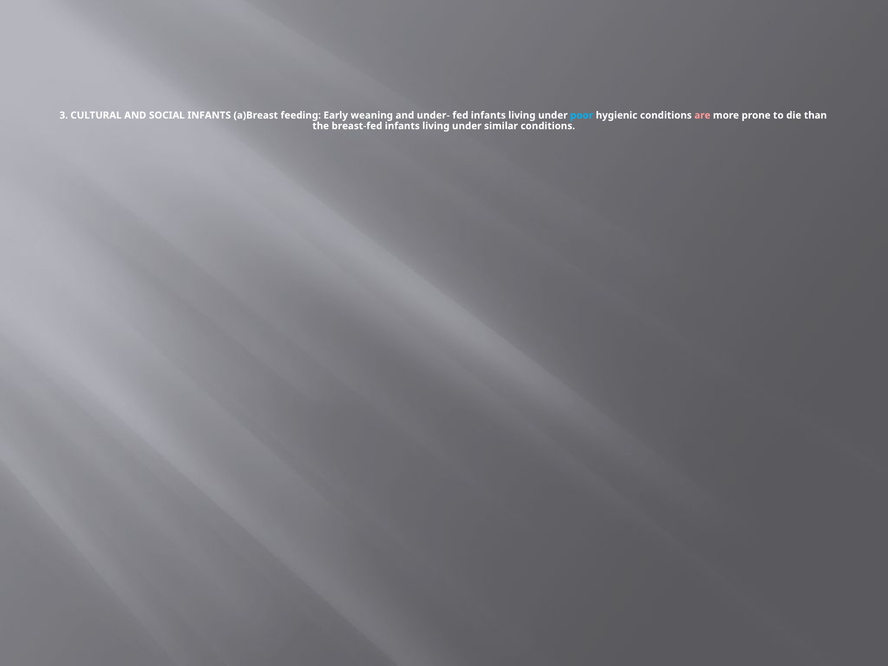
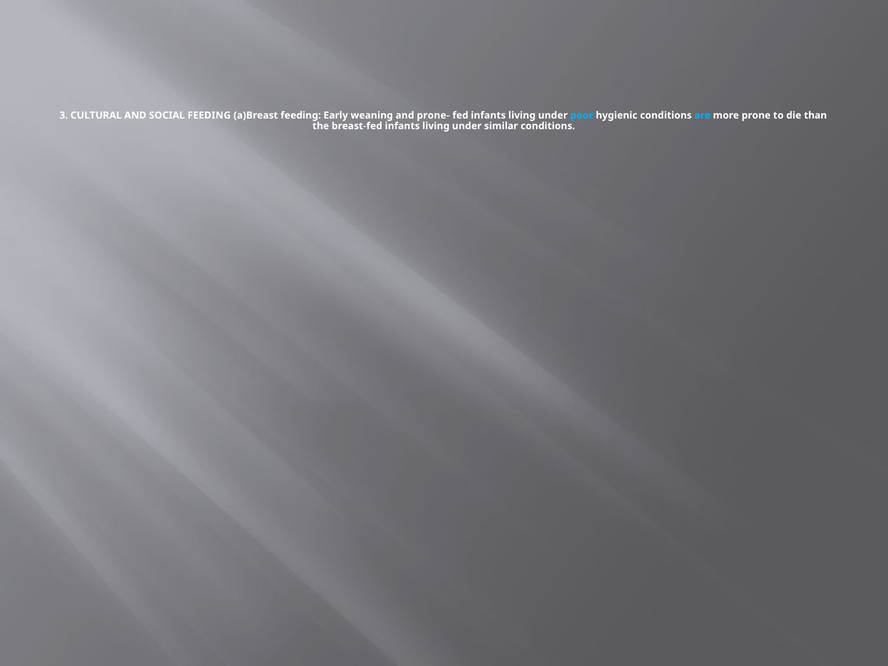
SOCIAL INFANTS: INFANTS -> FEEDING
under-: under- -> prone-
are colour: pink -> light blue
